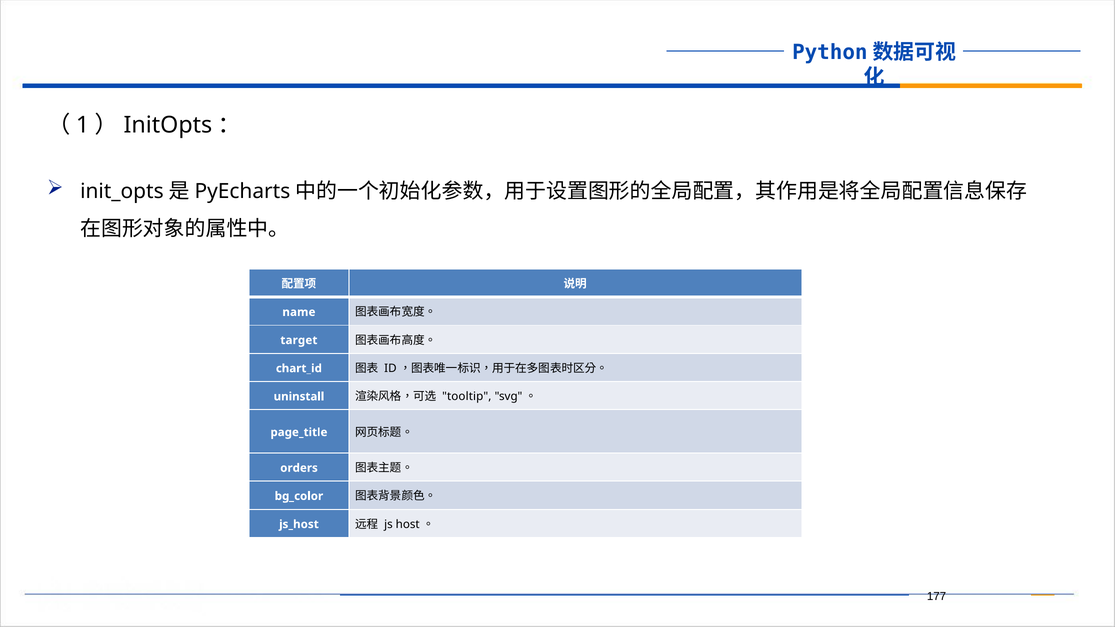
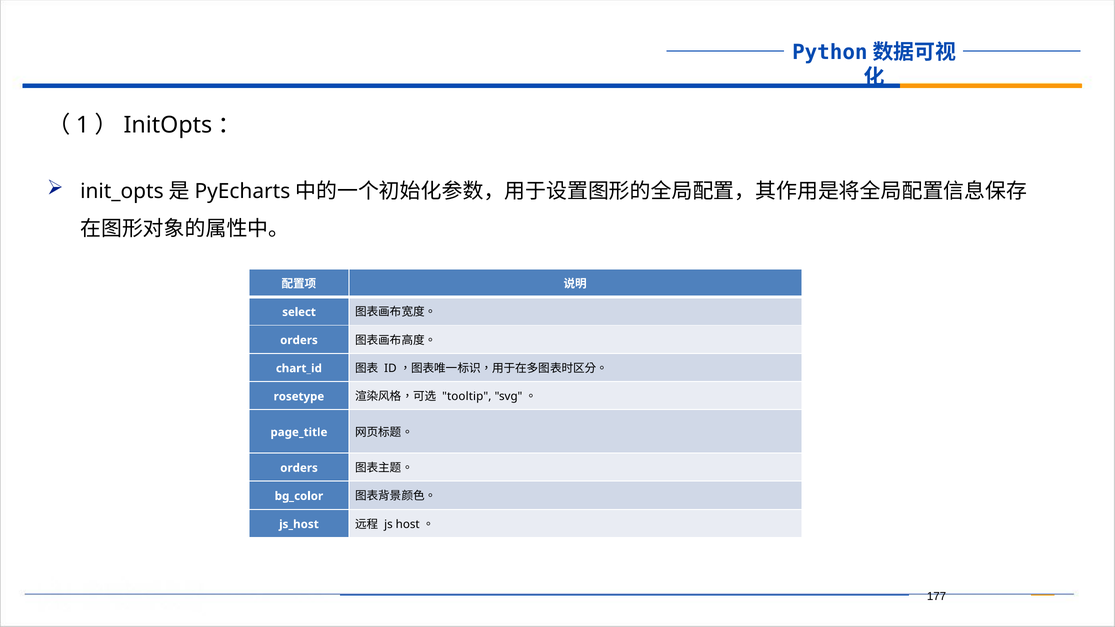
name: name -> select
target at (299, 340): target -> orders
uninstall: uninstall -> rosetype
